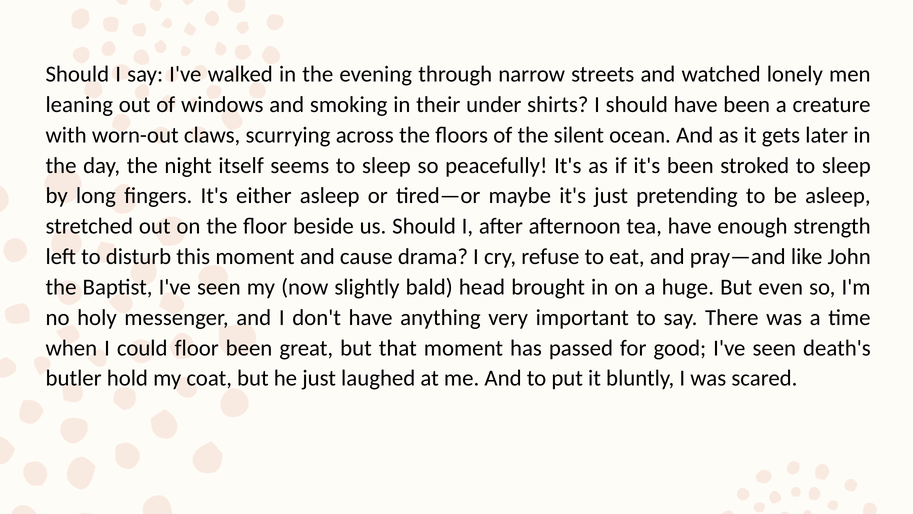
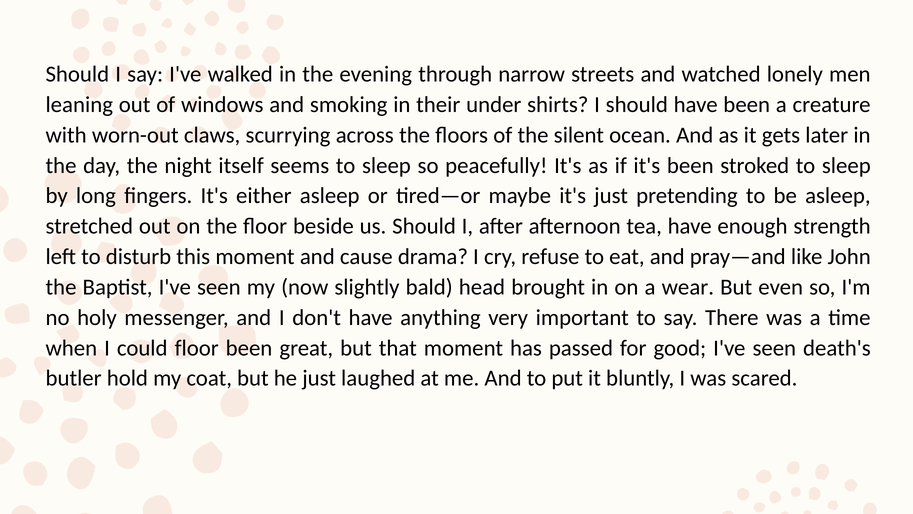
huge: huge -> wear
